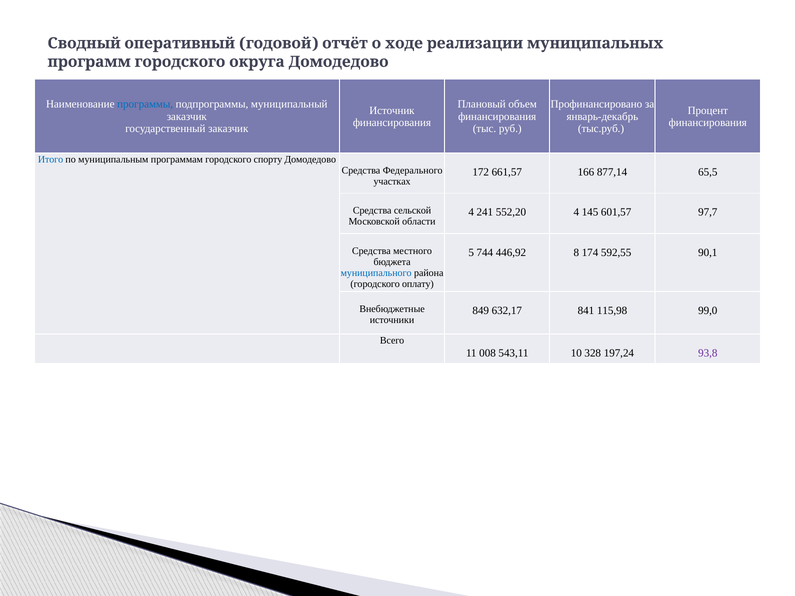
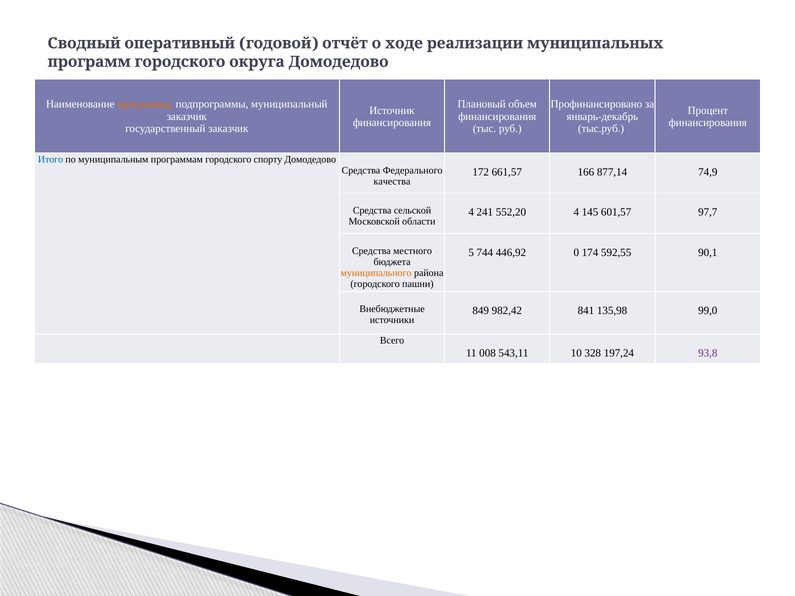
программы colour: blue -> orange
65,5: 65,5 -> 74,9
участках: участках -> качества
8: 8 -> 0
муниципального colour: blue -> orange
оплату: оплату -> пашни
632,17: 632,17 -> 982,42
115,98: 115,98 -> 135,98
